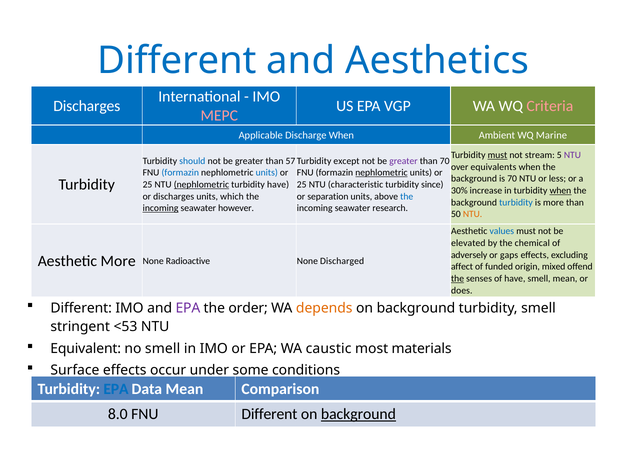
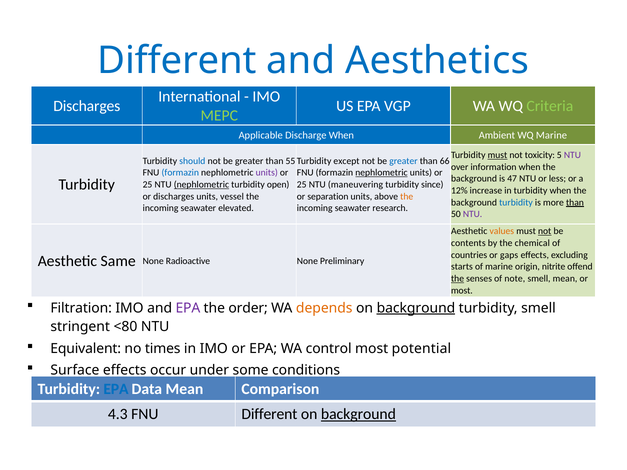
Criteria colour: pink -> light green
MEPC colour: pink -> light green
stream: stream -> toxicity
57: 57 -> 55
greater at (403, 161) colour: purple -> blue
than 70: 70 -> 66
equivalents: equivalents -> information
units at (267, 173) colour: blue -> purple
is 70: 70 -> 47
turbidity have: have -> open
characteristic: characteristic -> maneuvering
30%: 30% -> 12%
when at (560, 191) underline: present -> none
which: which -> vessel
the at (407, 197) colour: blue -> orange
than at (575, 202) underline: none -> present
incoming at (161, 208) underline: present -> none
however: however -> elevated
NTU at (473, 214) colour: orange -> purple
values colour: blue -> orange
not at (545, 231) underline: none -> present
elevated: elevated -> contents
adversely: adversely -> countries
Aesthetic More: More -> Same
Discharged: Discharged -> Preliminary
affect: affect -> starts
of funded: funded -> marine
mixed: mixed -> nitrite
of have: have -> note
does at (462, 291): does -> most
Different at (81, 308): Different -> Filtration
background at (416, 308) underline: none -> present
<53: <53 -> <80
no smell: smell -> times
caustic: caustic -> control
materials: materials -> potential
8.0: 8.0 -> 4.3
